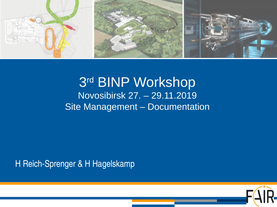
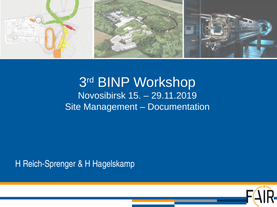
27: 27 -> 15
